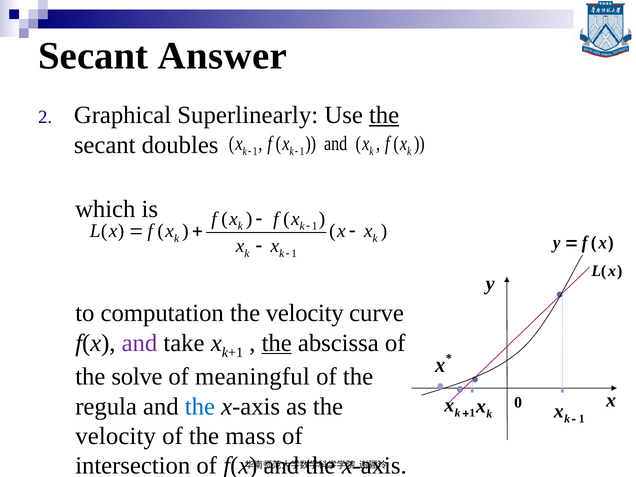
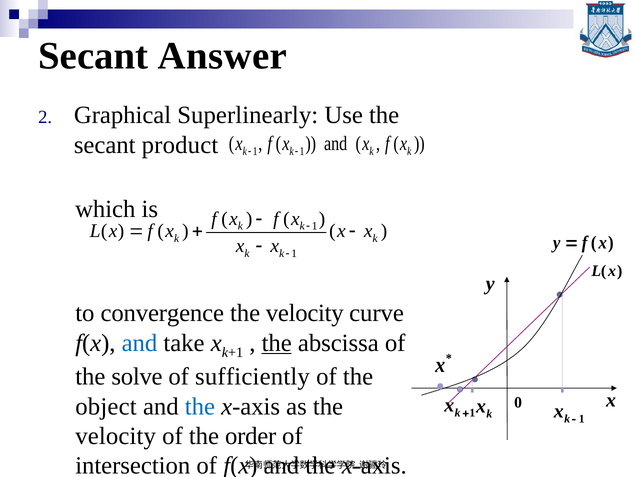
the at (384, 115) underline: present -> none
doubles: doubles -> product
computation: computation -> convergence
and at (140, 343) colour: purple -> blue
meaningful: meaningful -> sufficiently
regula: regula -> object
mass: mass -> order
